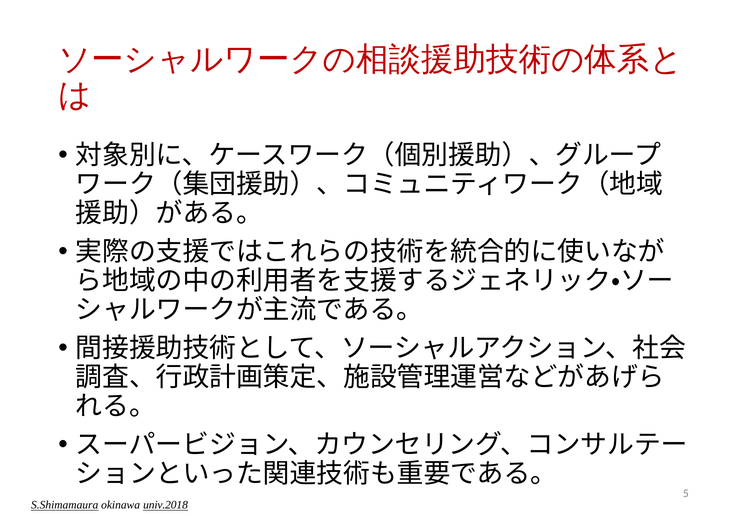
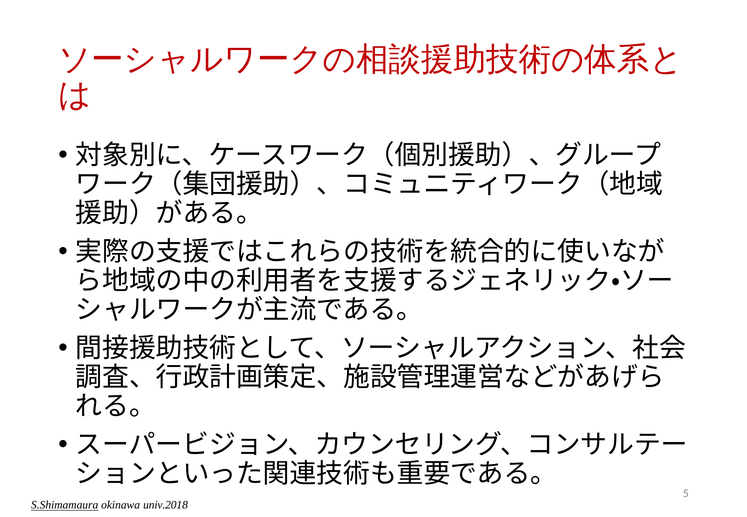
univ.2018 underline: present -> none
